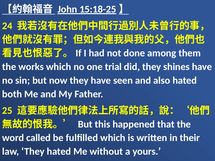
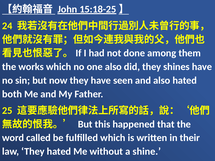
one trial: trial -> also
yours: yours -> shine
